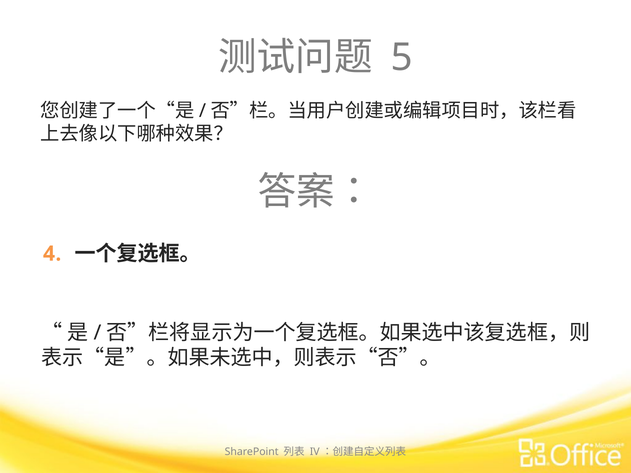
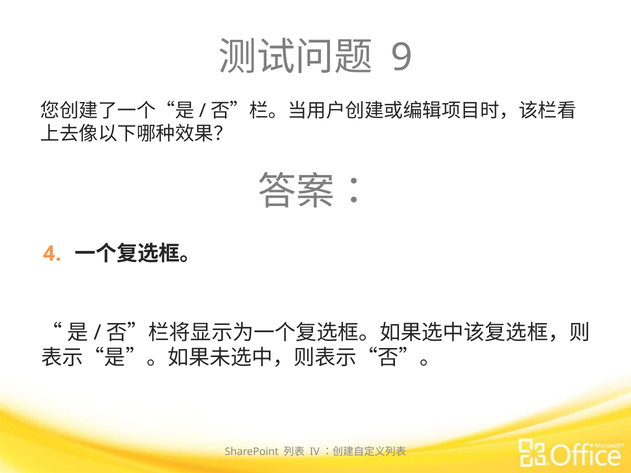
5: 5 -> 9
